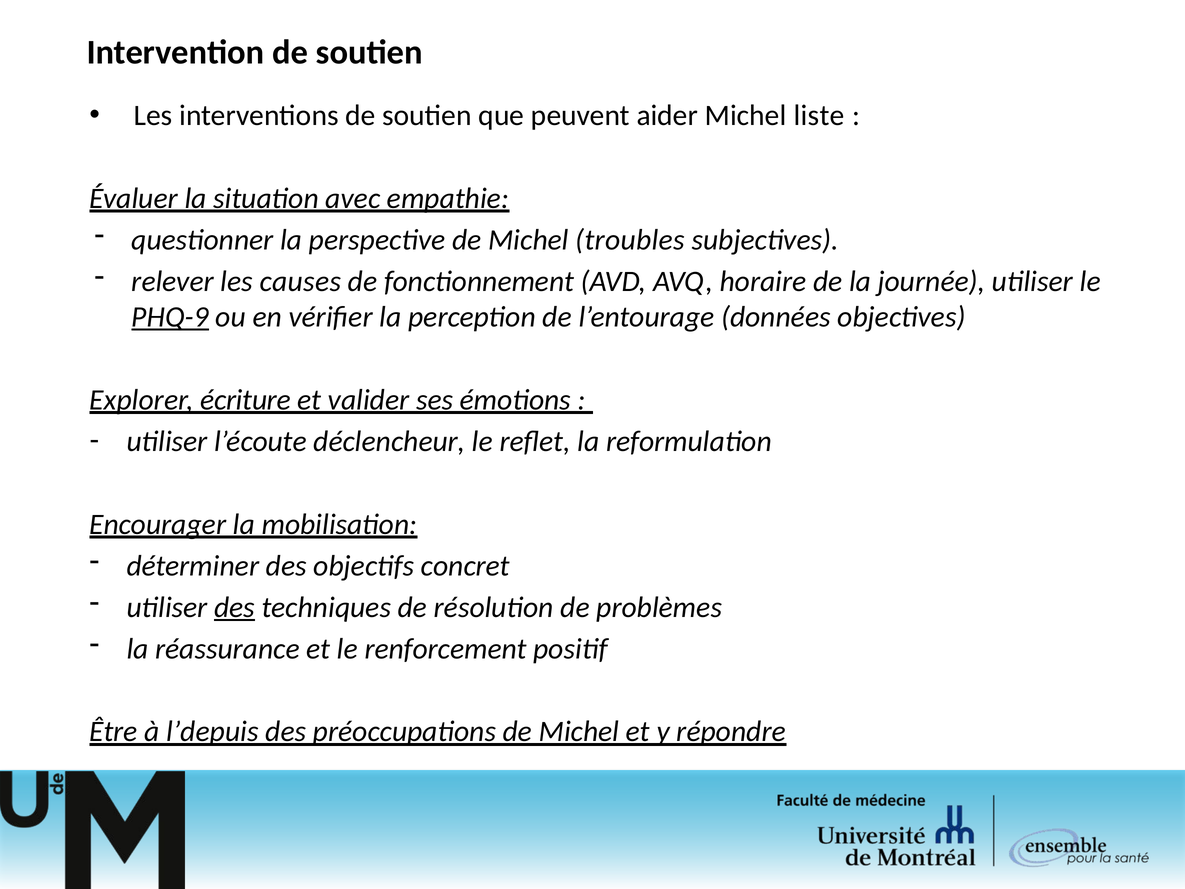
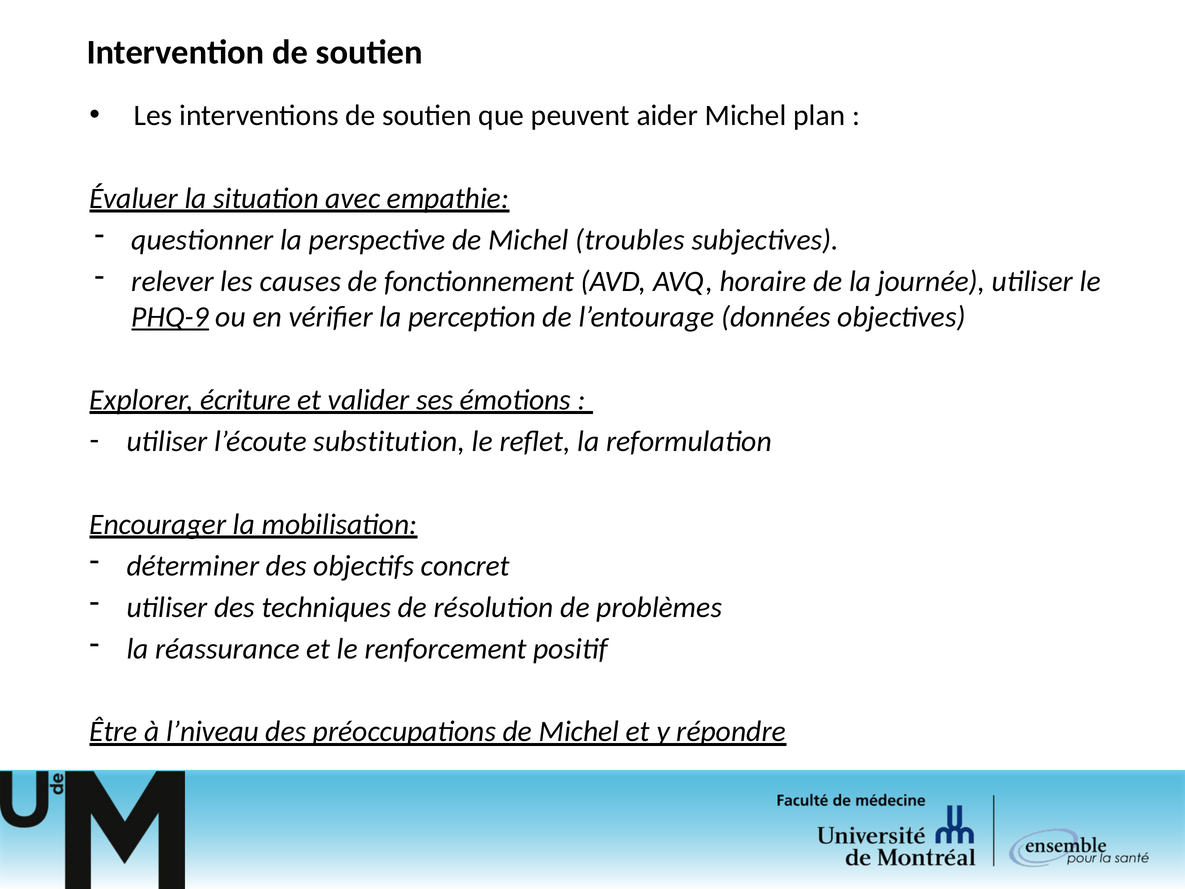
liste: liste -> plan
déclencheur: déclencheur -> substitution
des at (235, 607) underline: present -> none
l’depuis: l’depuis -> l’niveau
